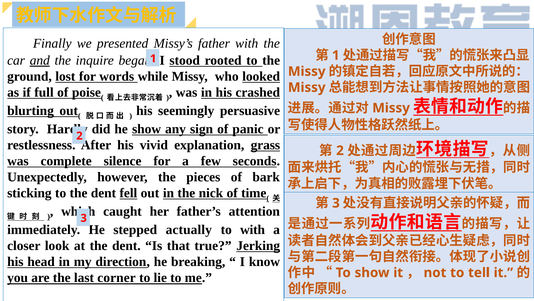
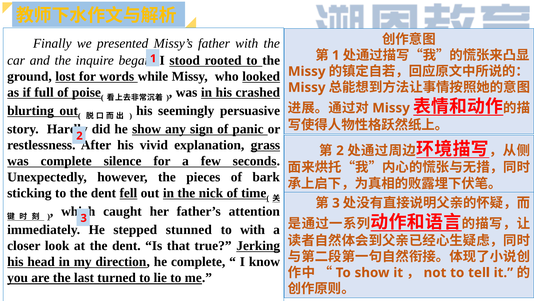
and underline: present -> none
actually: actually -> stunned
he breaking: breaking -> complete
corner: corner -> turned
